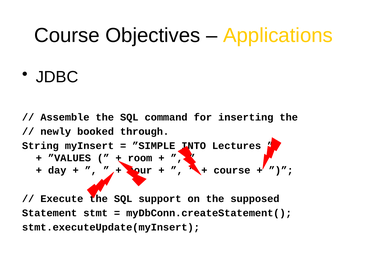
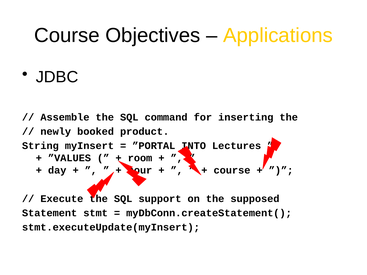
through: through -> product
”SIMPLE: ”SIMPLE -> ”PORTAL
